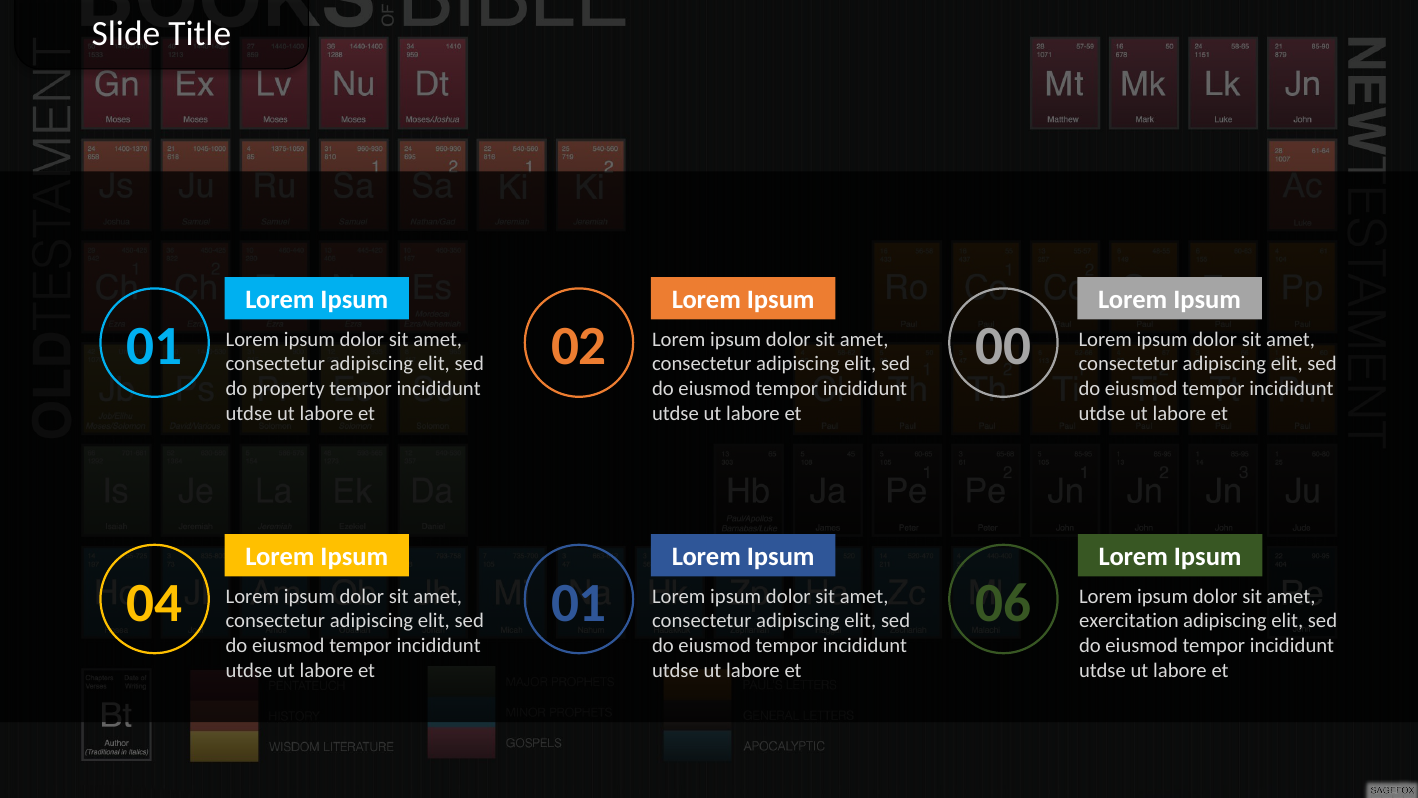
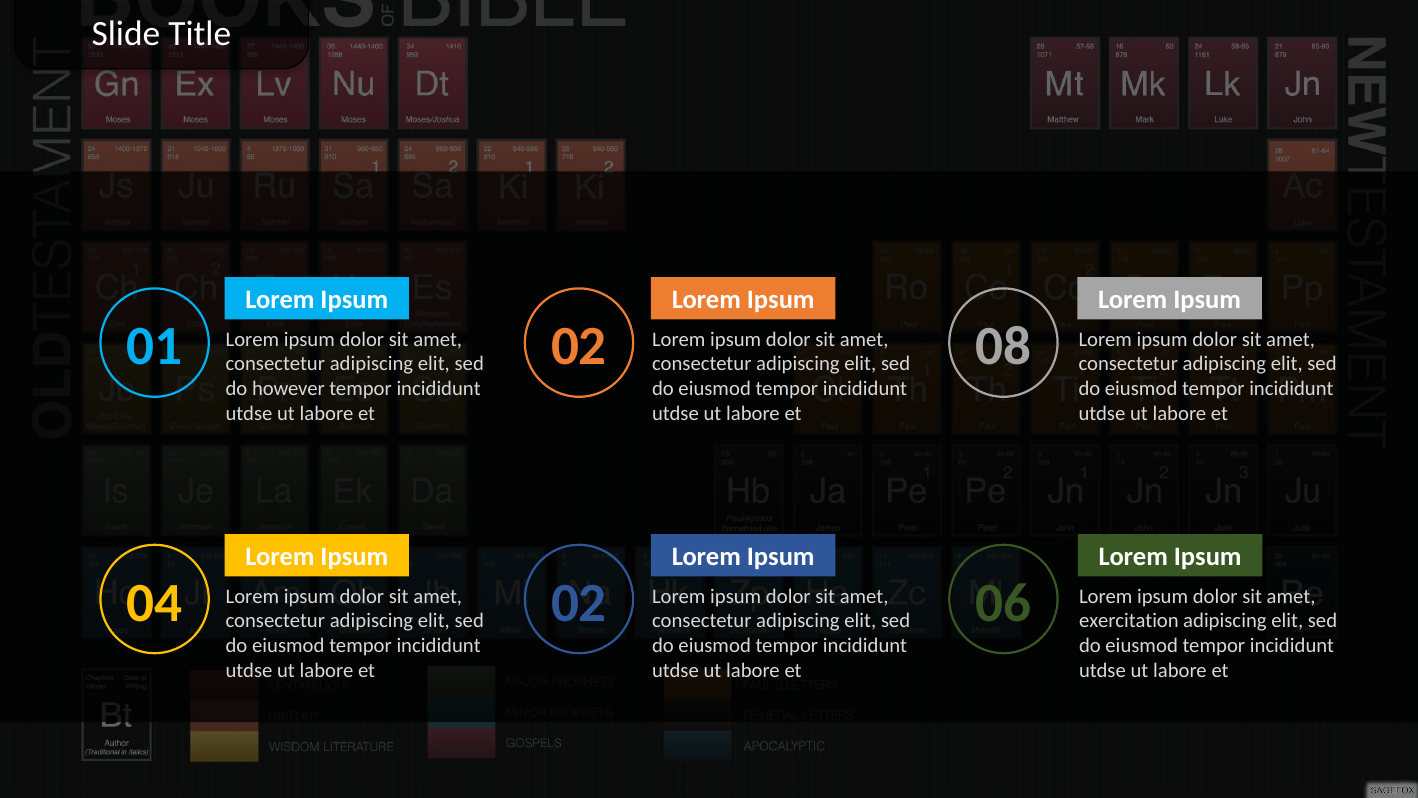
00: 00 -> 08
property: property -> however
04 01: 01 -> 02
